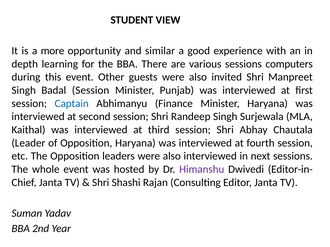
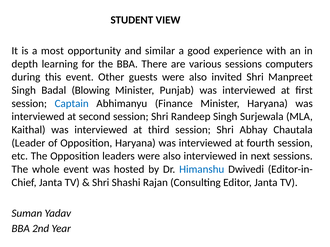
more: more -> most
Badal Session: Session -> Blowing
Himanshu colour: purple -> blue
